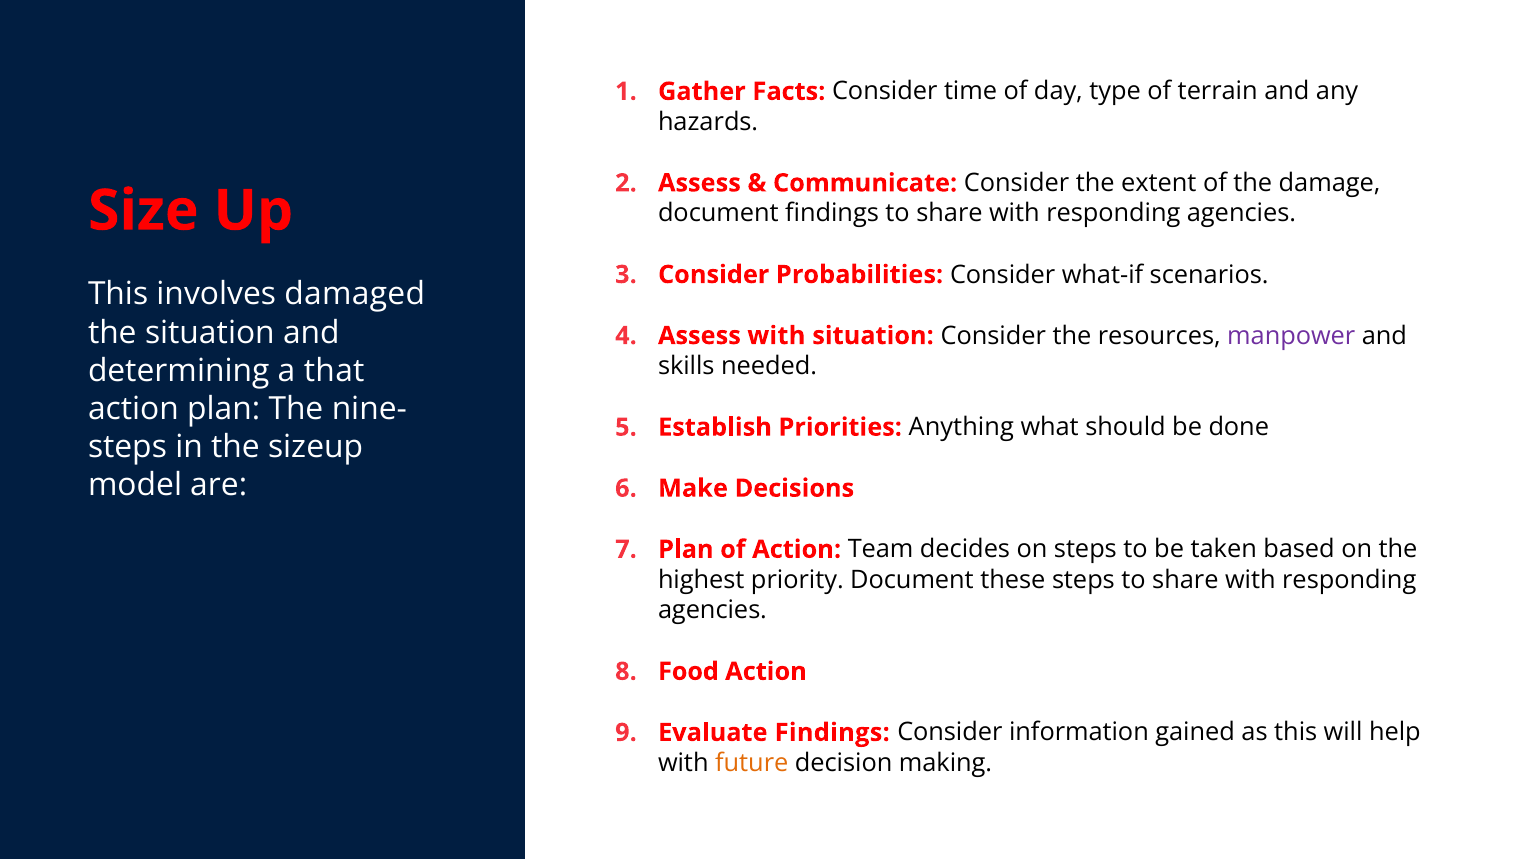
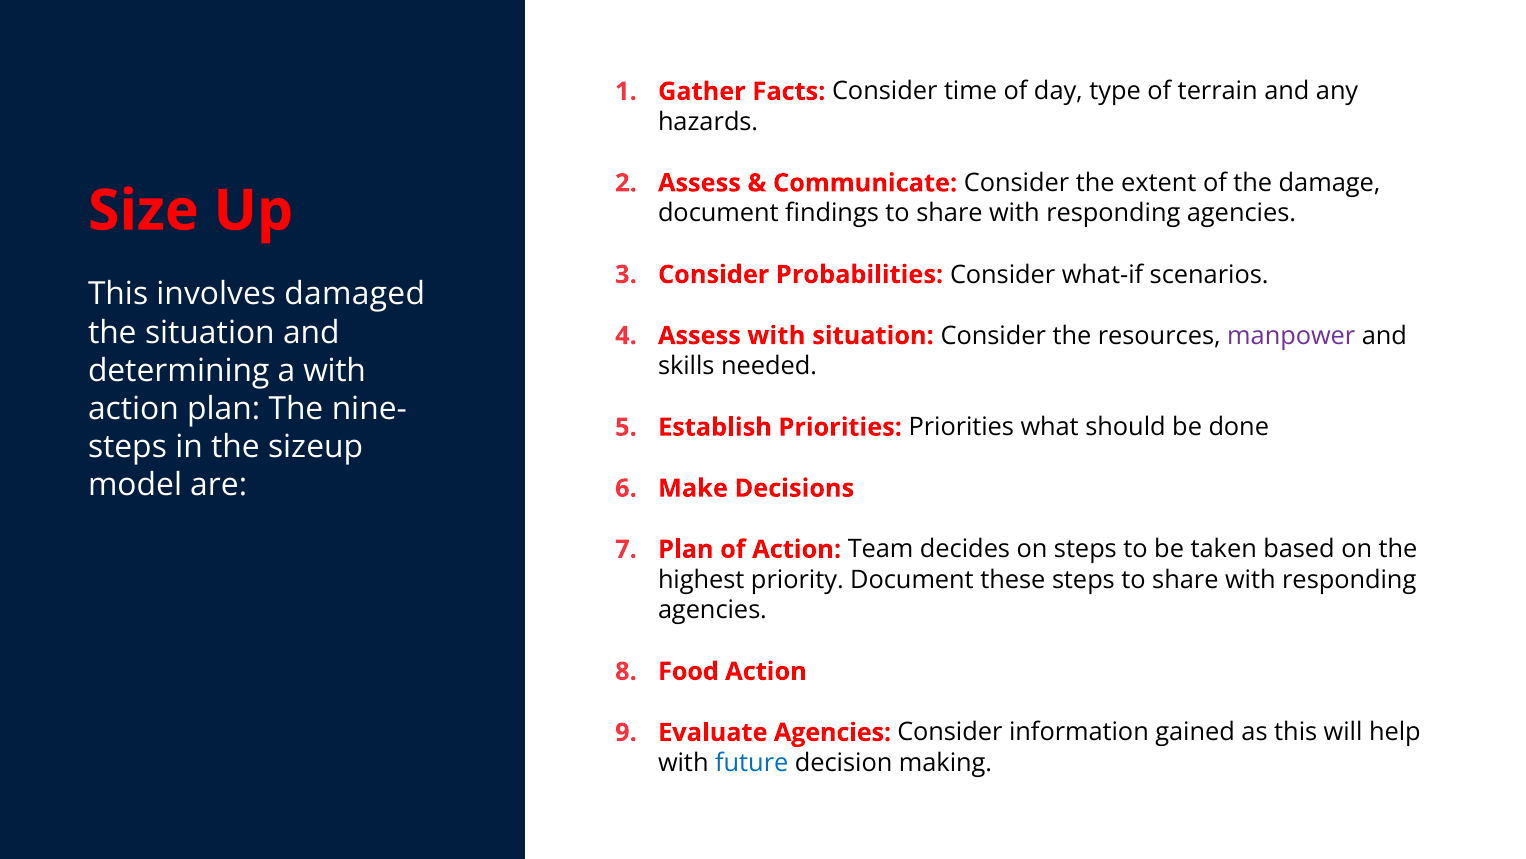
a that: that -> with
Priorities Anything: Anything -> Priorities
Evaluate Findings: Findings -> Agencies
future colour: orange -> blue
